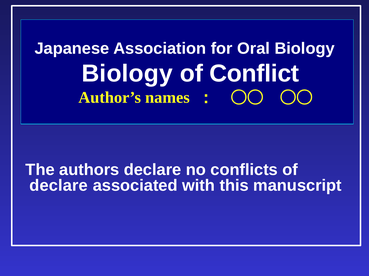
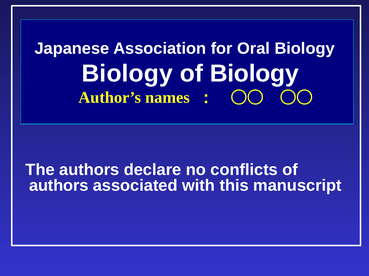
of Conflict: Conflict -> Biology
declare at (59, 186): declare -> authors
